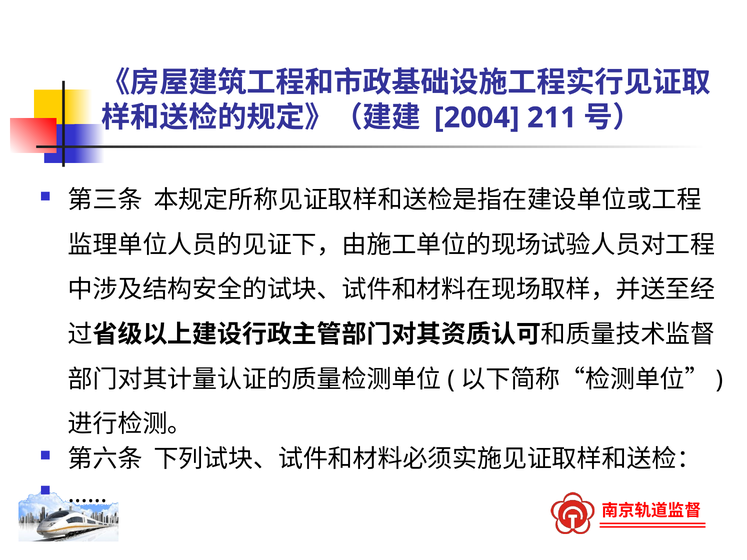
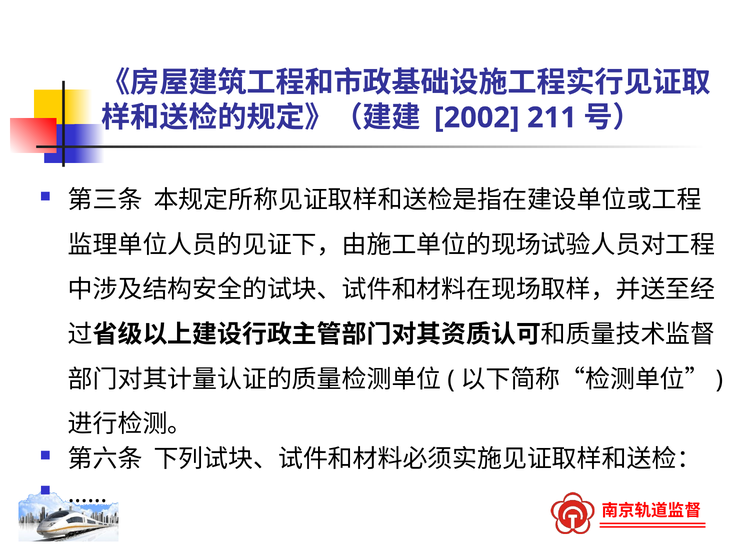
2004: 2004 -> 2002
